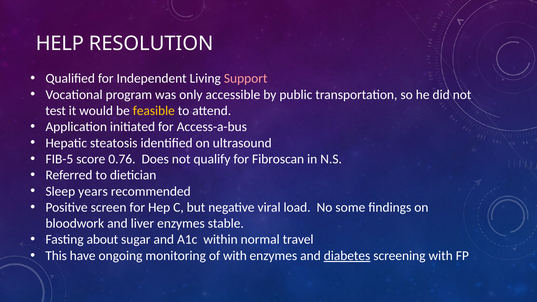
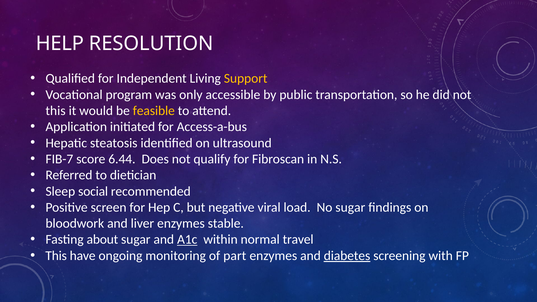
Support colour: pink -> yellow
test at (56, 111): test -> this
FIB-5: FIB-5 -> FIB-7
0.76: 0.76 -> 6.44
years: years -> social
No some: some -> sugar
A1c underline: none -> present
of with: with -> part
